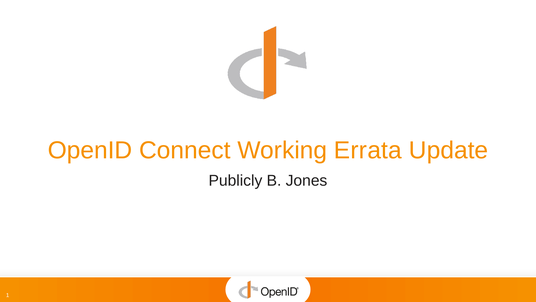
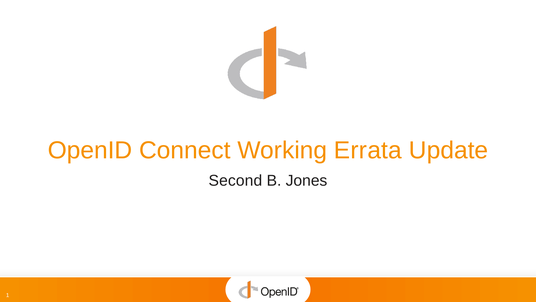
Publicly: Publicly -> Second
